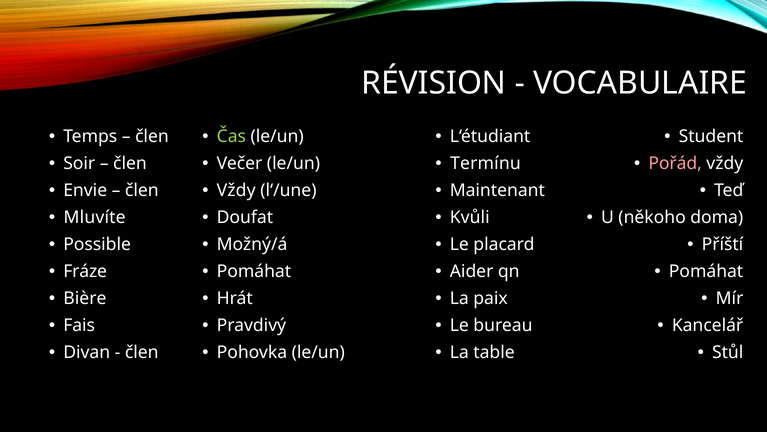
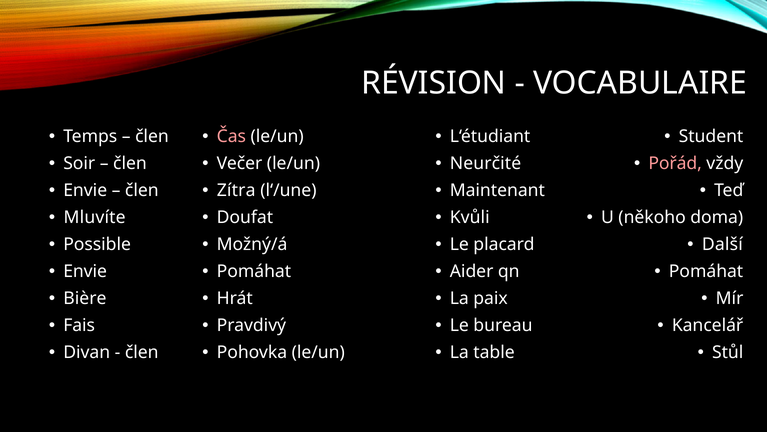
Čas colour: light green -> pink
Termínu: Termínu -> Neurčité
Vždy at (236, 190): Vždy -> Zítra
Příští: Příští -> Další
Fráze at (85, 271): Fráze -> Envie
